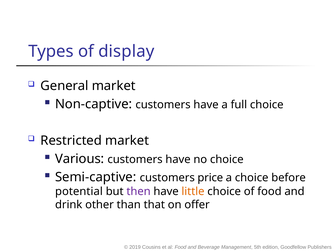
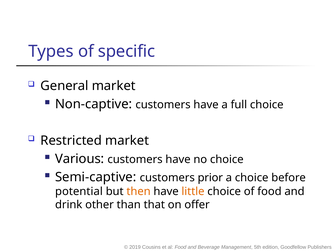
display: display -> specific
price: price -> prior
then colour: purple -> orange
